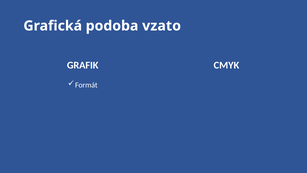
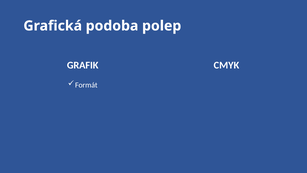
vzato: vzato -> polep
